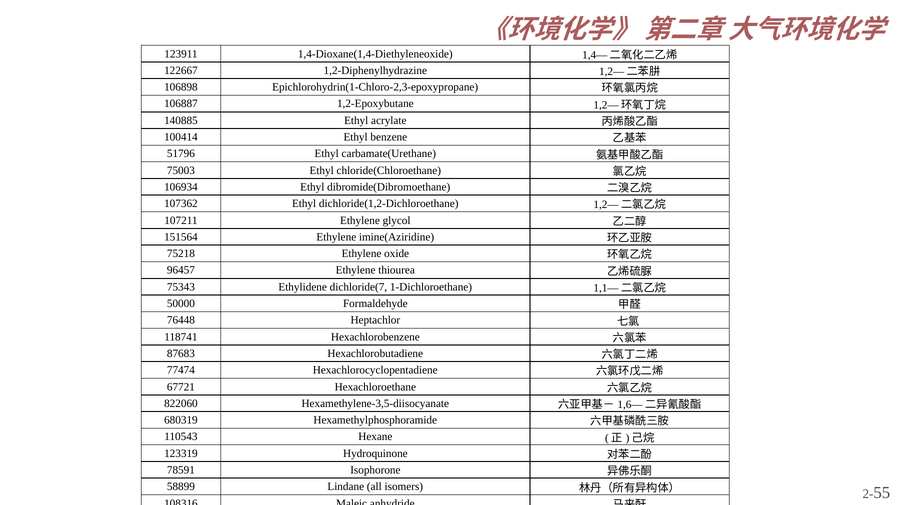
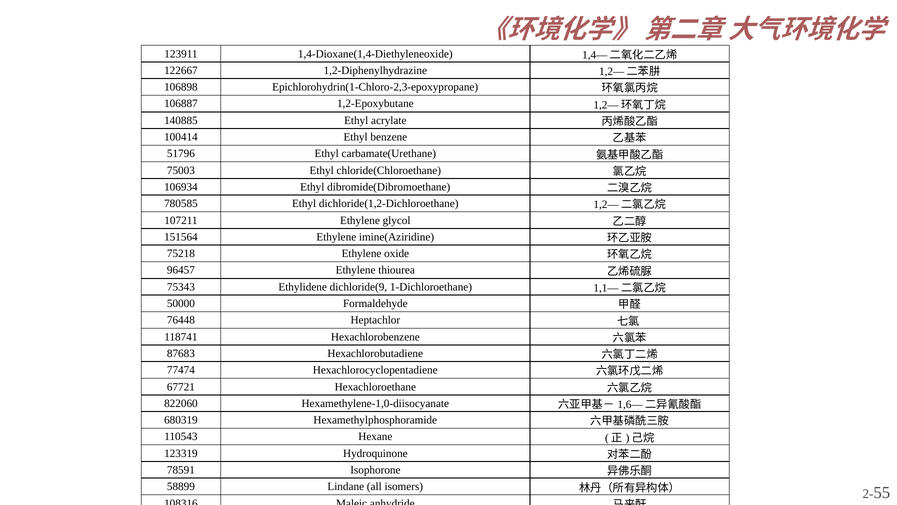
107362: 107362 -> 780585
dichloride(7: dichloride(7 -> dichloride(9
Hexamethylene-3,5-diisocyanate: Hexamethylene-3,5-diisocyanate -> Hexamethylene-1,0-diisocyanate
